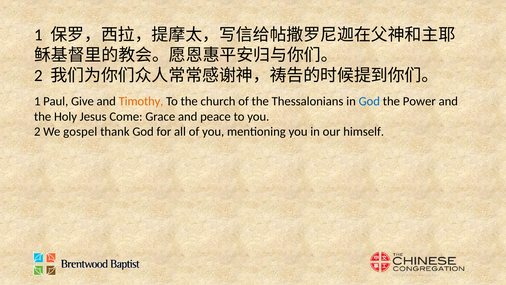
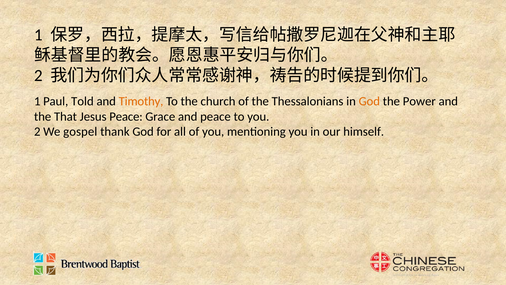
Give: Give -> Told
God at (369, 101) colour: blue -> orange
Holy: Holy -> That
Jesus Come: Come -> Peace
